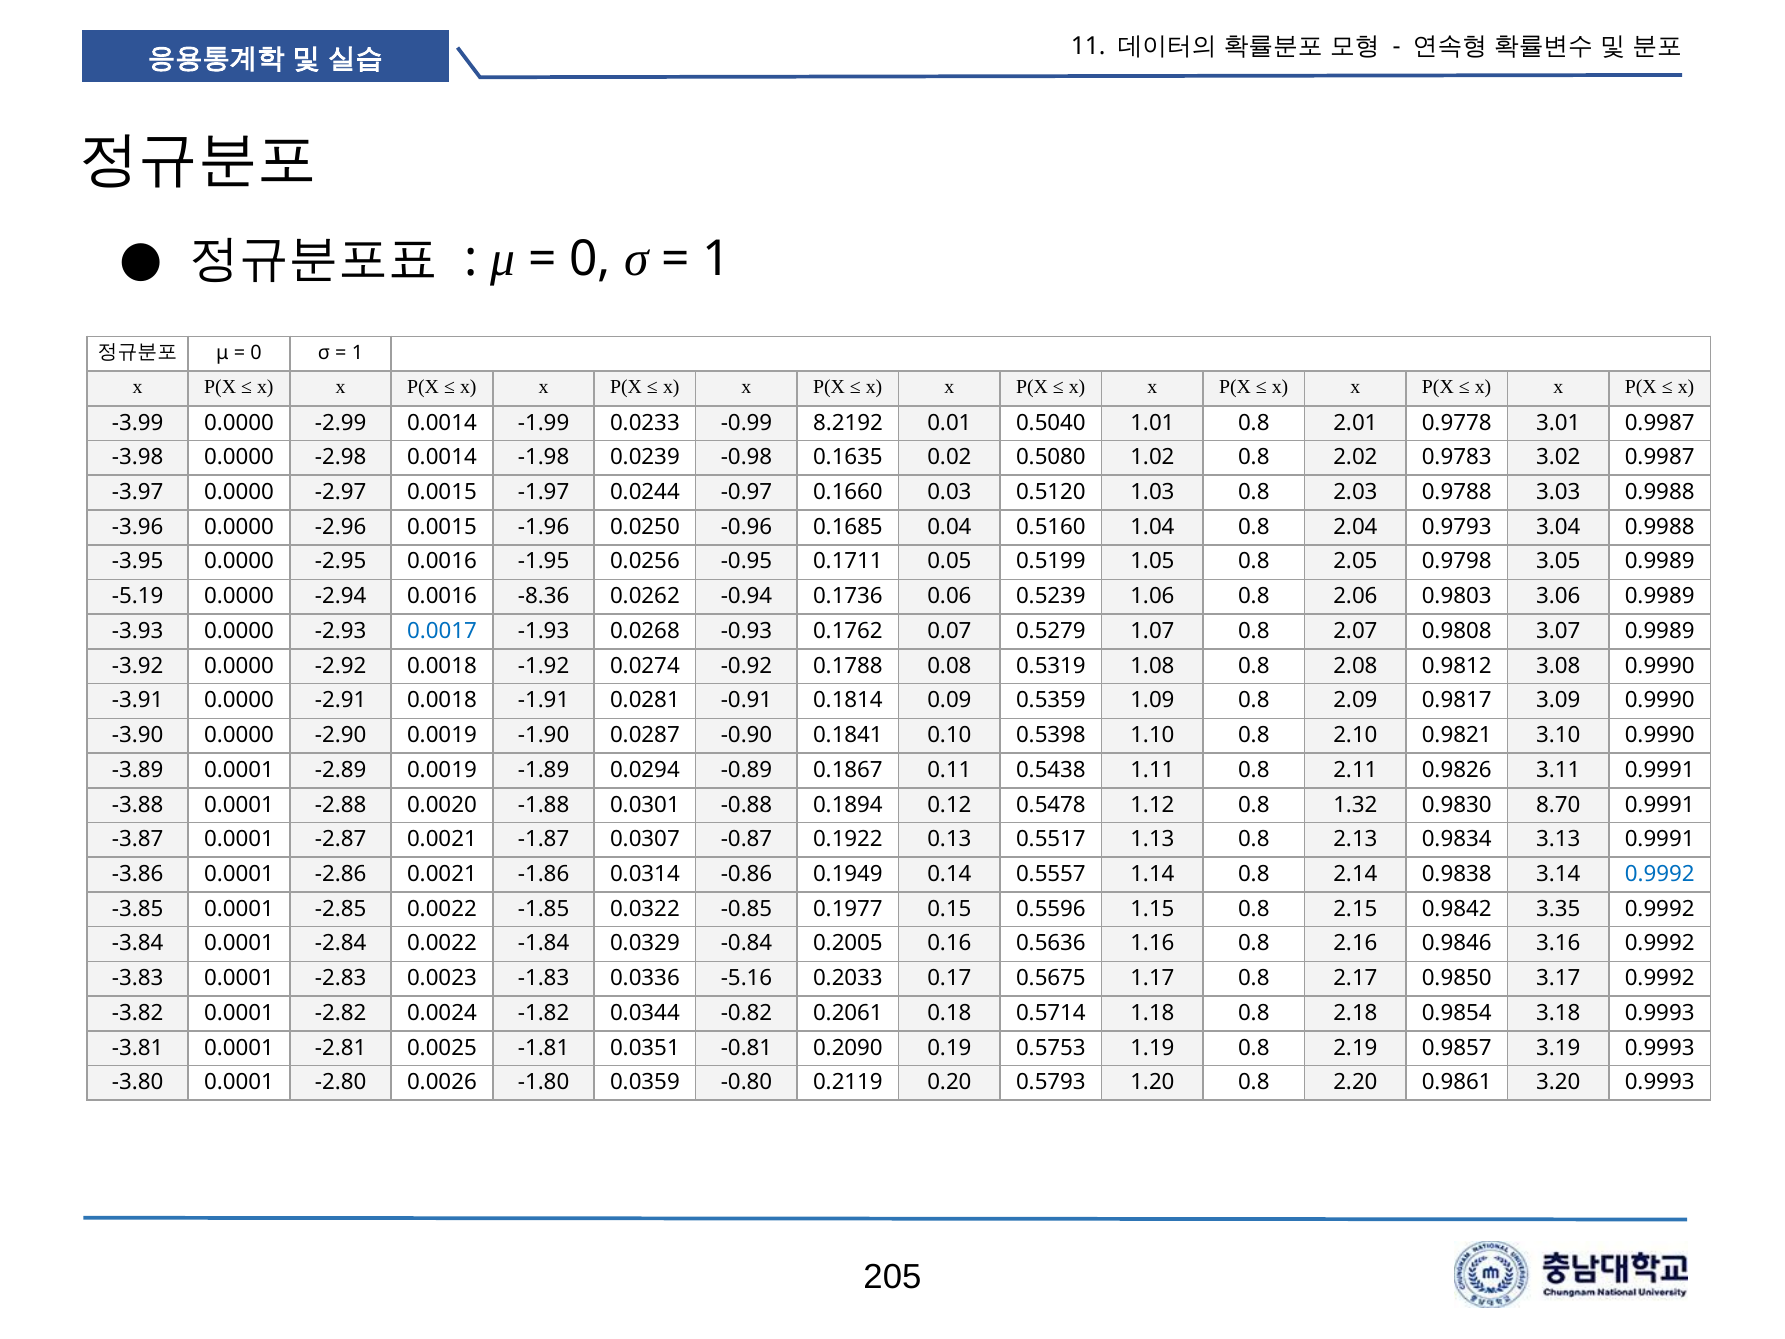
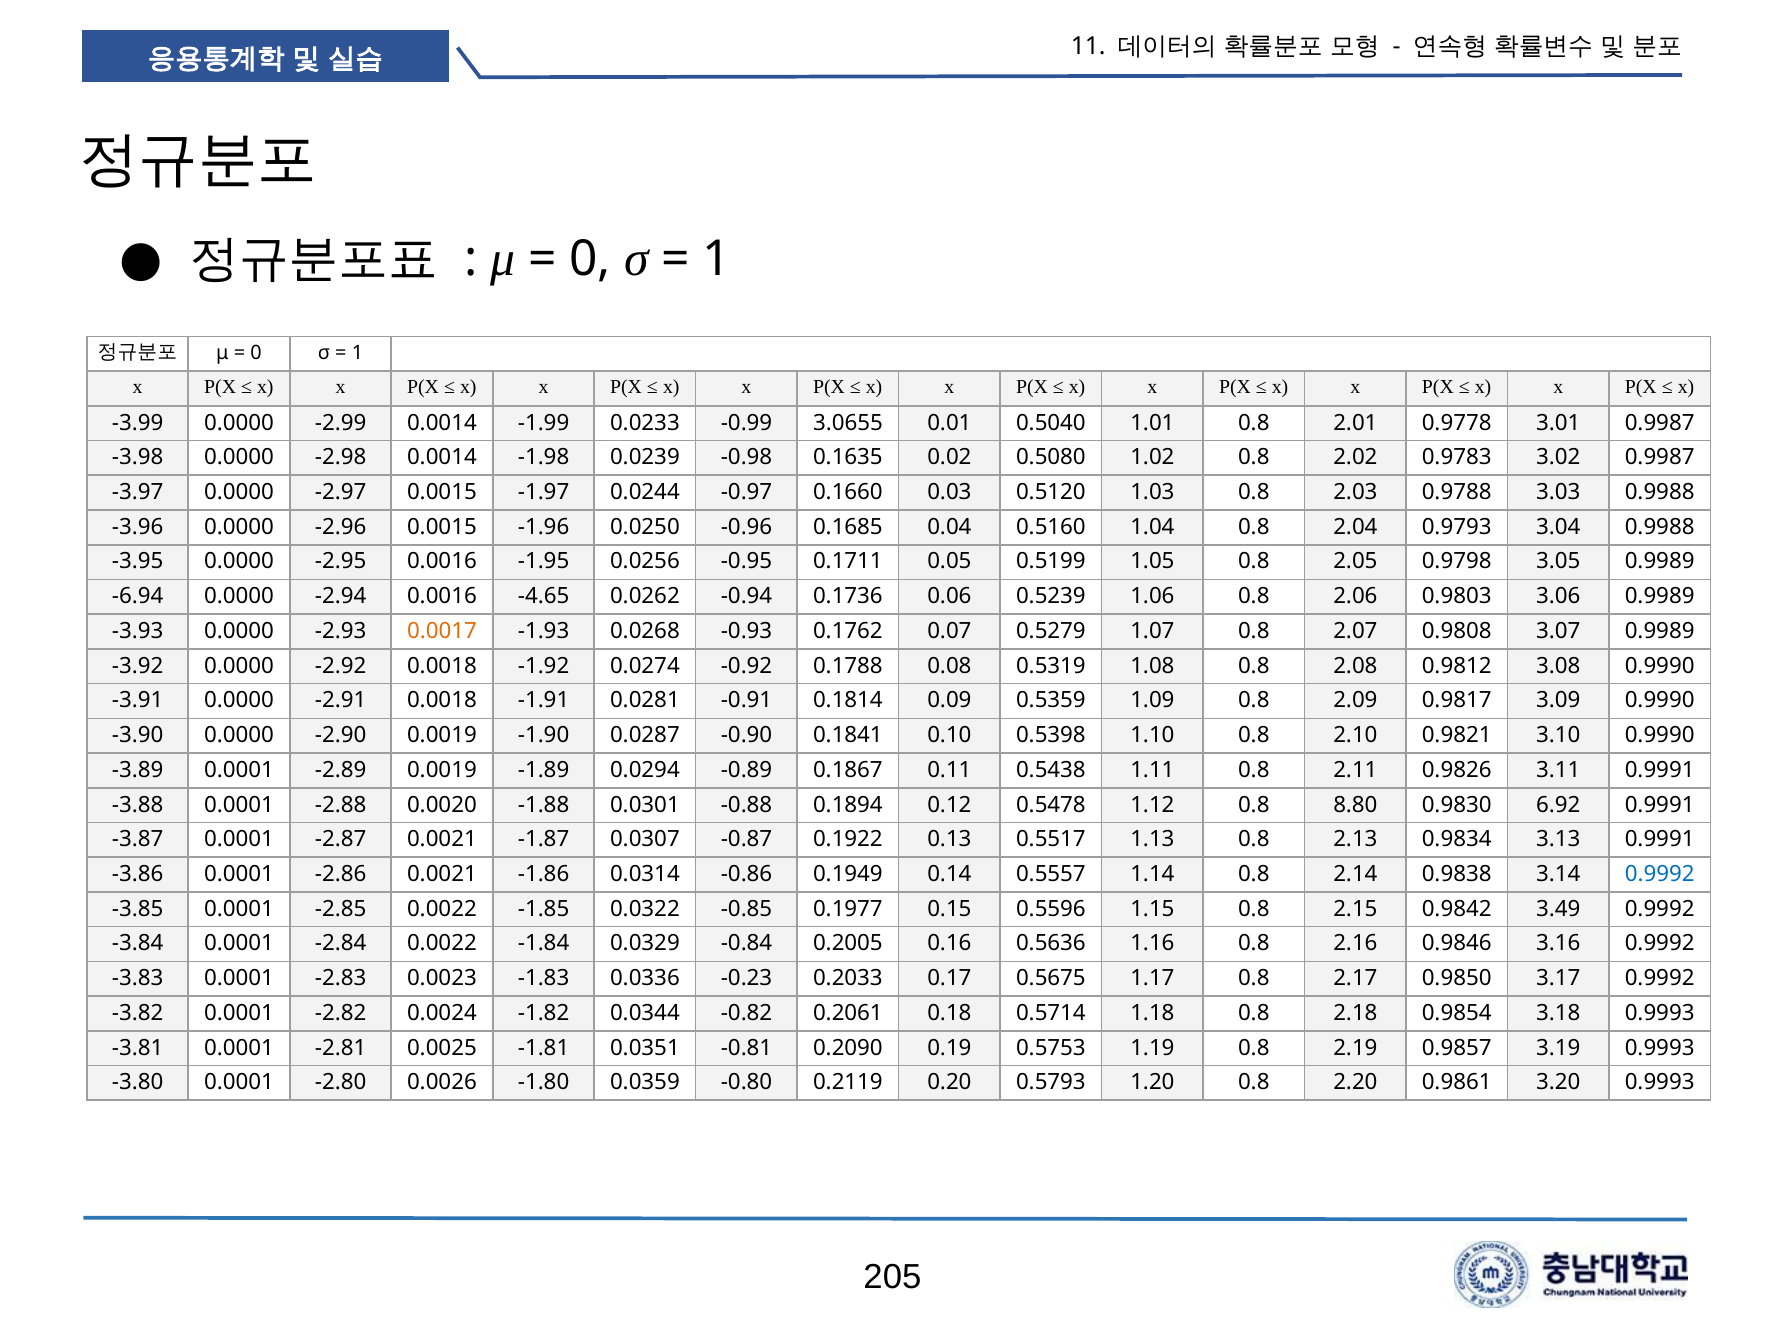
8.2192: 8.2192 -> 3.0655
-5.19: -5.19 -> -6.94
-8.36: -8.36 -> -4.65
0.0017 colour: blue -> orange
1.32: 1.32 -> 8.80
8.70: 8.70 -> 6.92
3.35: 3.35 -> 3.49
-5.16: -5.16 -> -0.23
